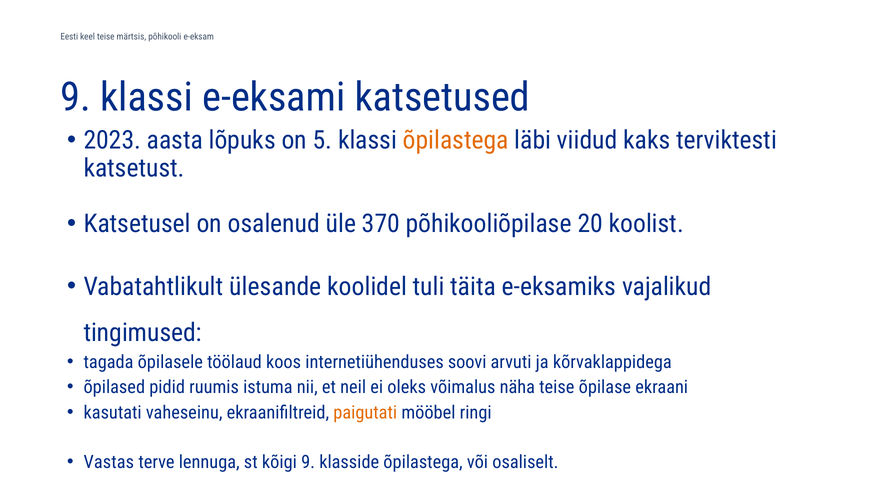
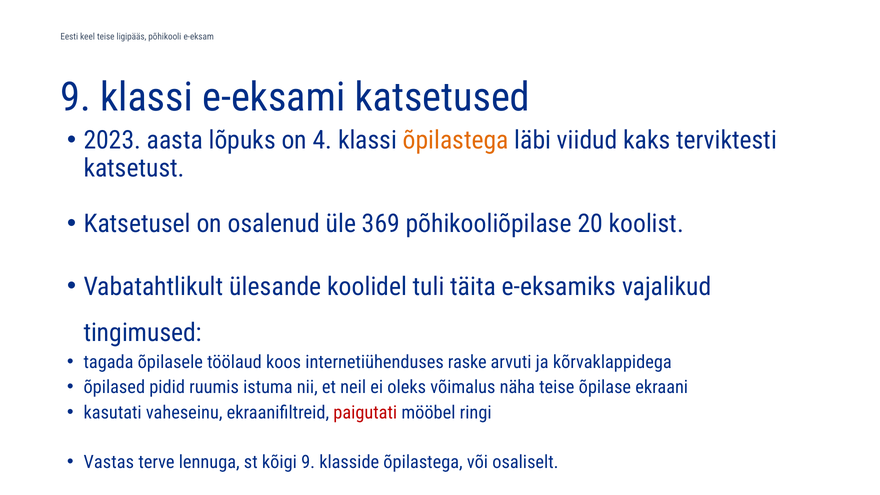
märtsis: märtsis -> ligipääs
5: 5 -> 4
370: 370 -> 369
soovi: soovi -> raske
paigutati colour: orange -> red
